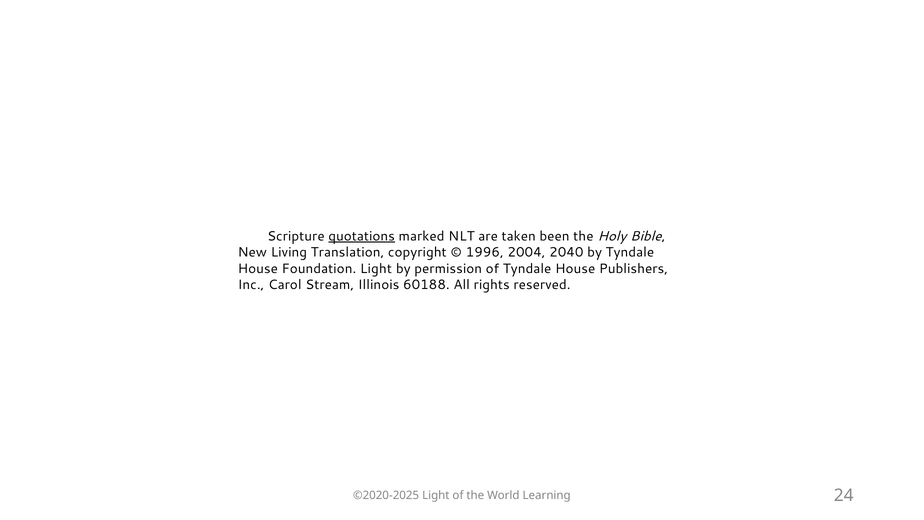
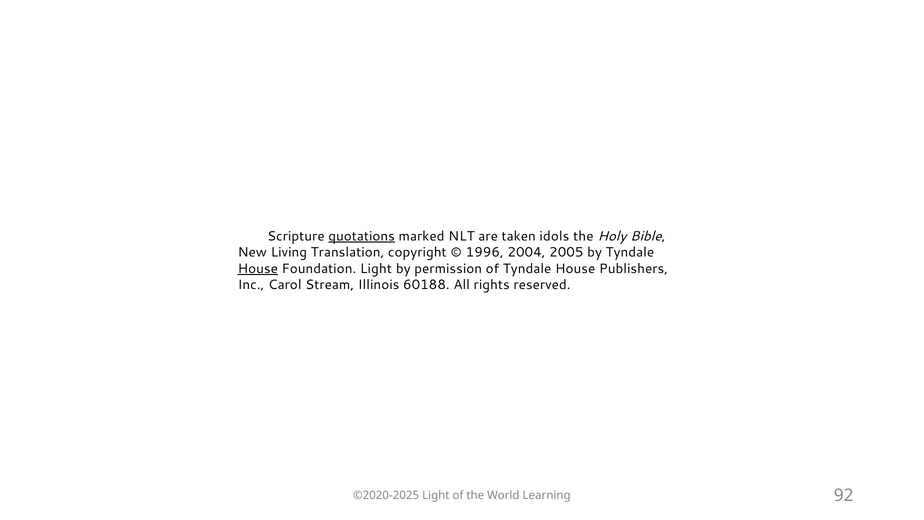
been: been -> idols
2040: 2040 -> 2005
House at (258, 268) underline: none -> present
24: 24 -> 92
